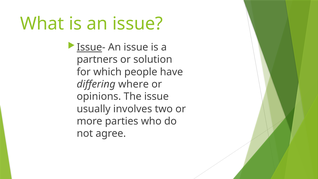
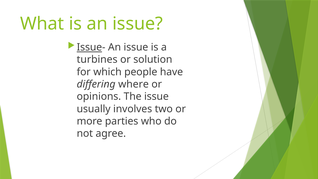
partners: partners -> turbines
